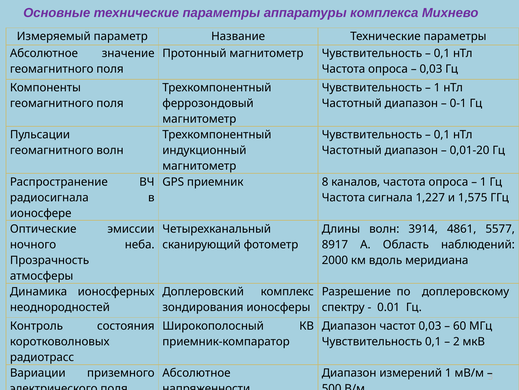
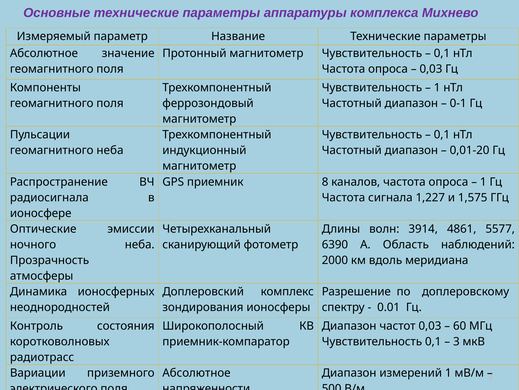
геомагнитного волн: волн -> неба
8917: 8917 -> 6390
2 at (456, 341): 2 -> 3
